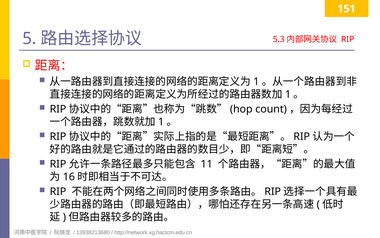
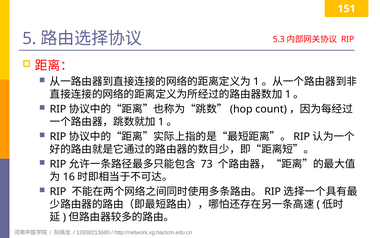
11: 11 -> 73
